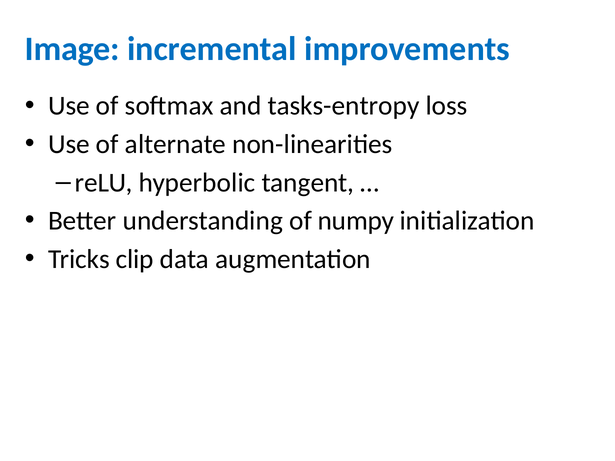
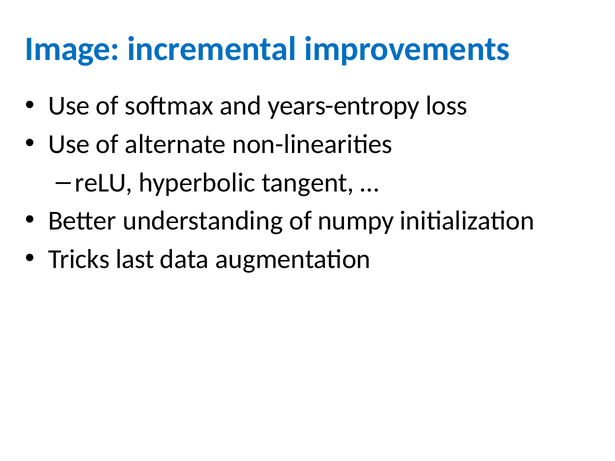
tasks-entropy: tasks-entropy -> years-entropy
clip: clip -> last
